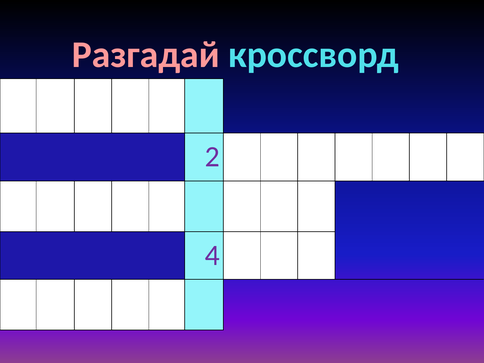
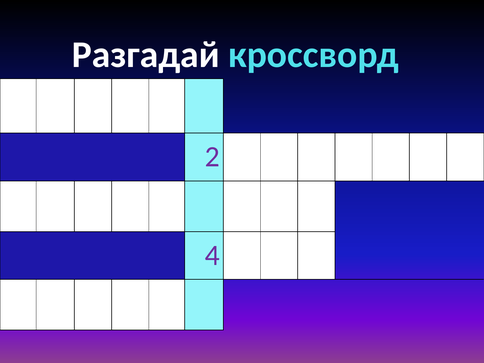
Разгадай colour: pink -> white
